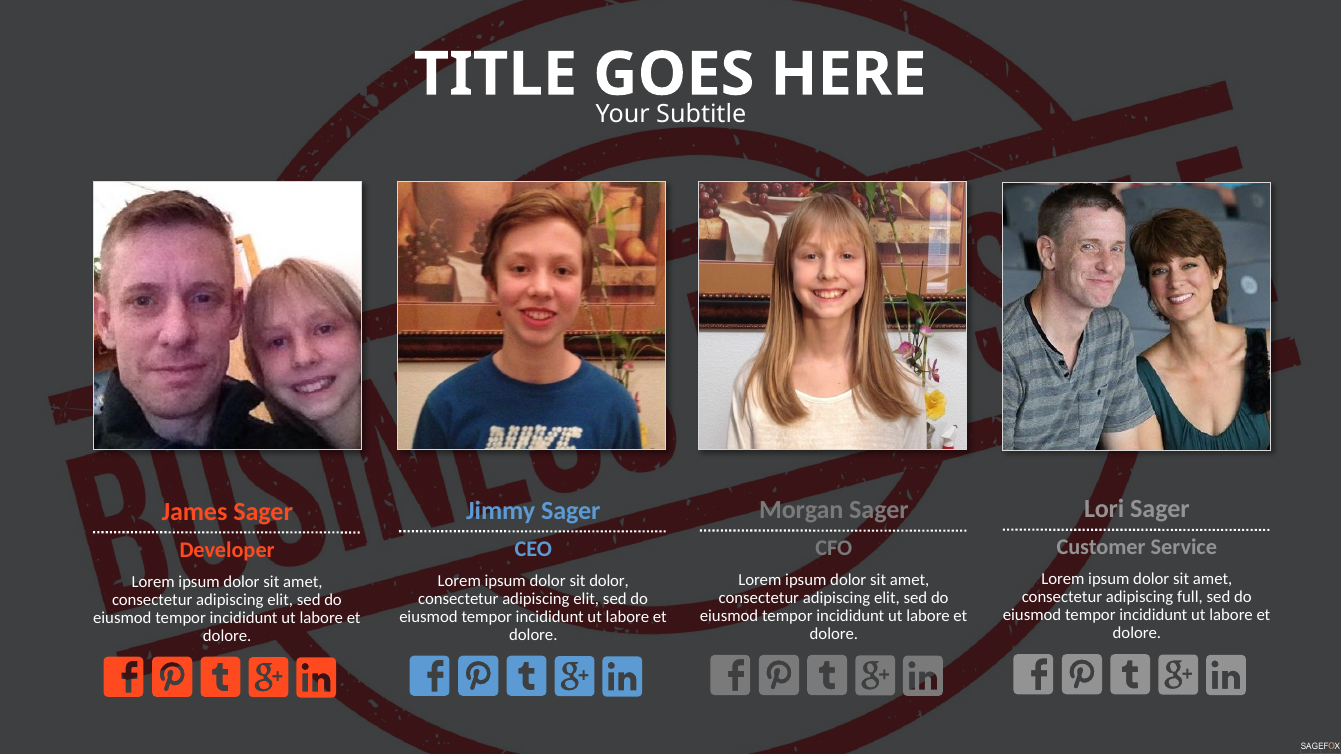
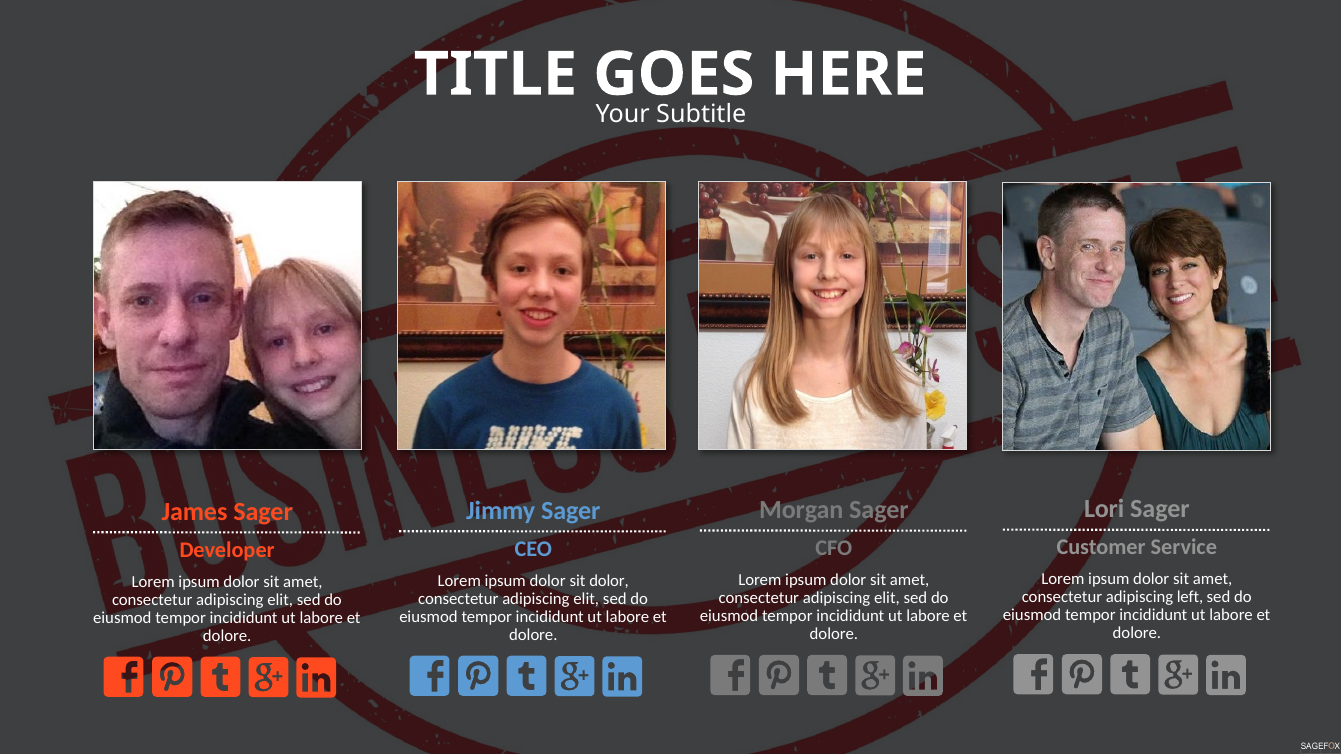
full: full -> left
